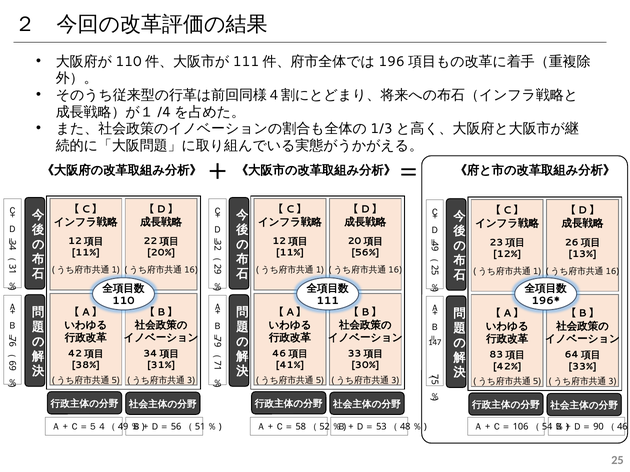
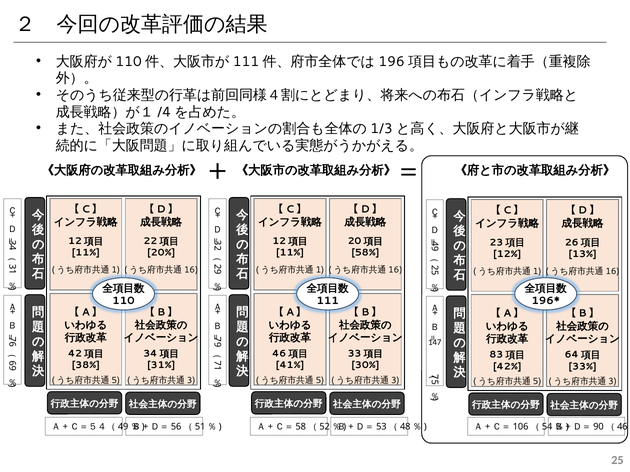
56%: 56% -> 58%
